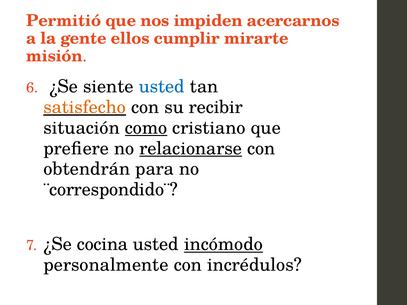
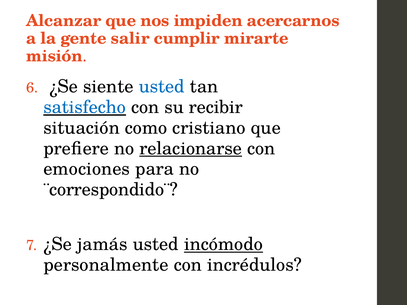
Permitió: Permitió -> Alcanzar
ellos: ellos -> salir
satisfecho colour: orange -> blue
como underline: present -> none
obtendrán: obtendrán -> emociones
cocina: cocina -> jamás
